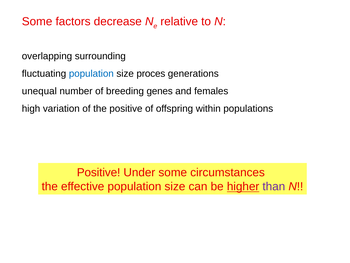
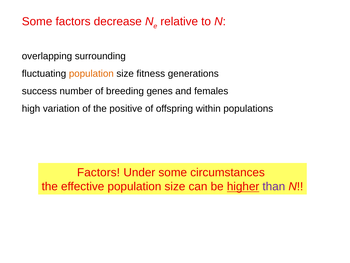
population at (91, 73) colour: blue -> orange
proces: proces -> fitness
unequal: unequal -> success
Positive at (99, 172): Positive -> Factors
